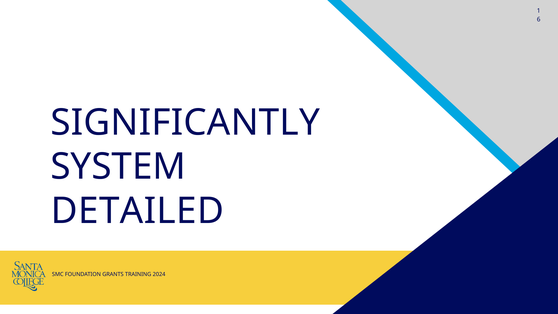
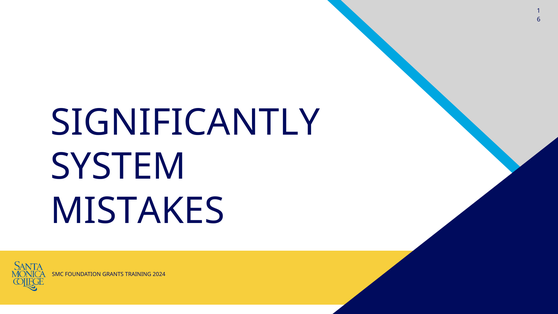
DETAILED: DETAILED -> MISTAKES
